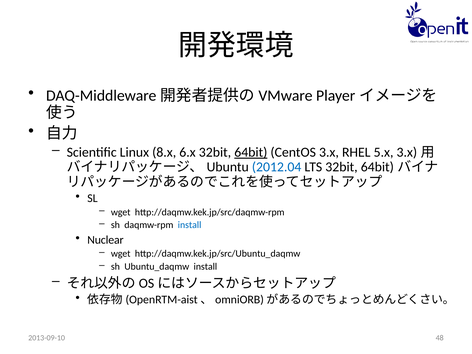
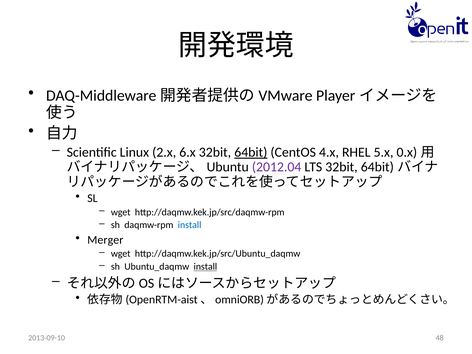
8.x: 8.x -> 2.x
CentOS 3.x: 3.x -> 4.x
5.x 3.x: 3.x -> 0.x
2012.04 colour: blue -> purple
Nuclear: Nuclear -> Merger
install at (205, 267) underline: none -> present
